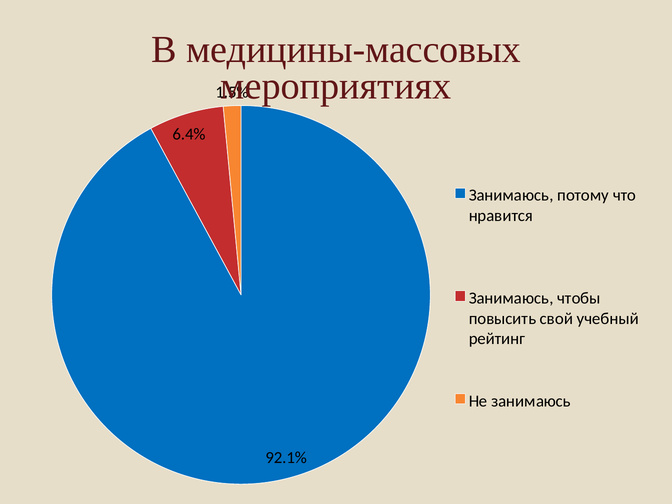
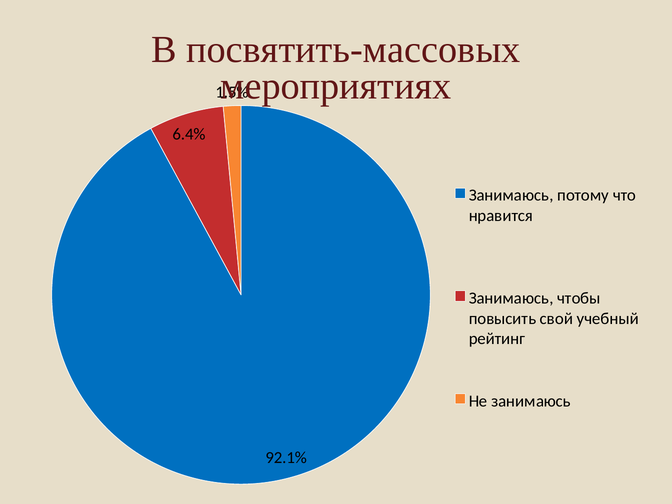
медицины-массовых: медицины-массовых -> посвятить-массовых
